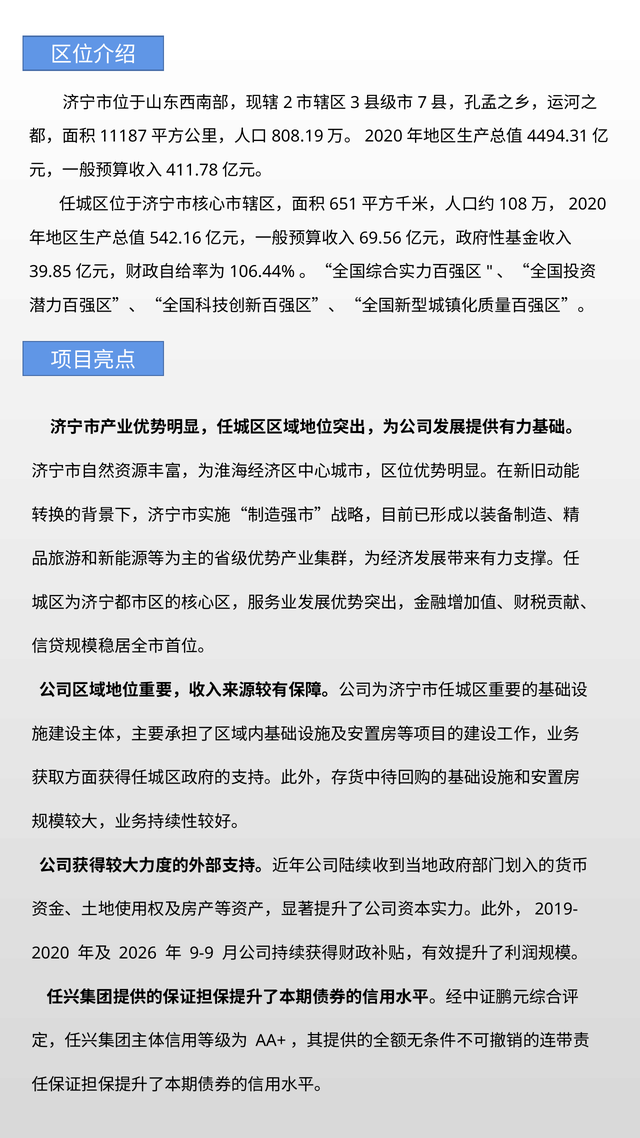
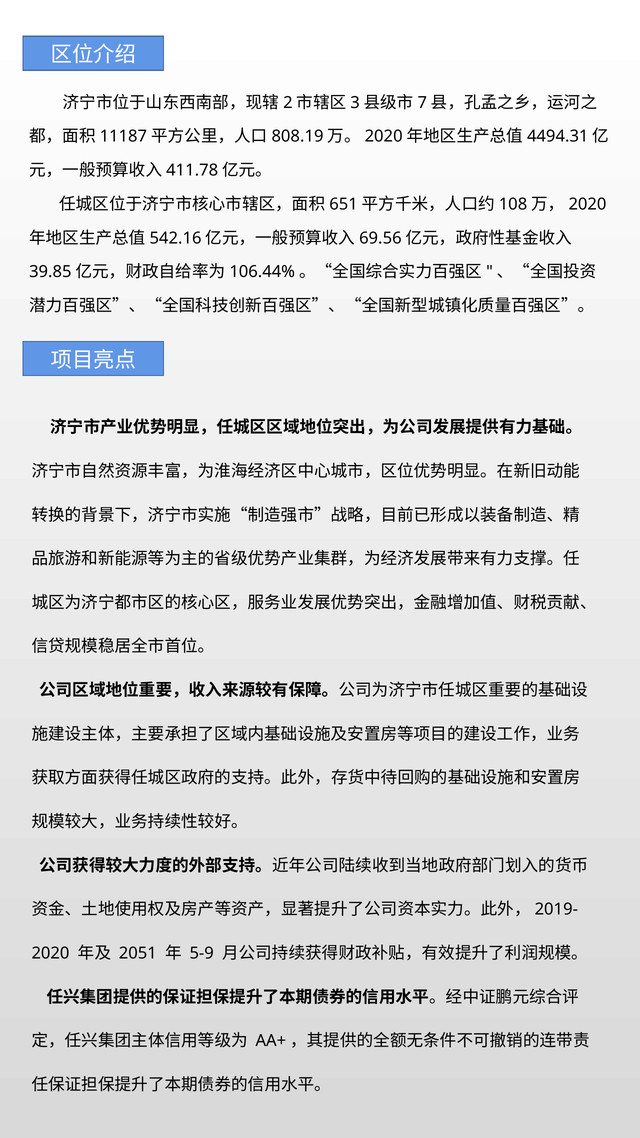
2026: 2026 -> 2051
9-9: 9-9 -> 5-9
